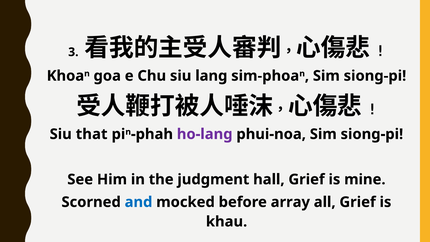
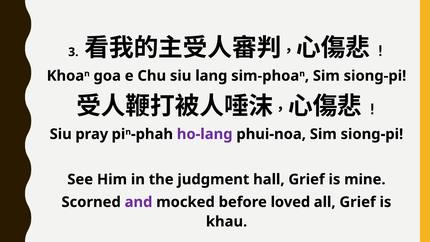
that: that -> pray
and colour: blue -> purple
array: array -> loved
